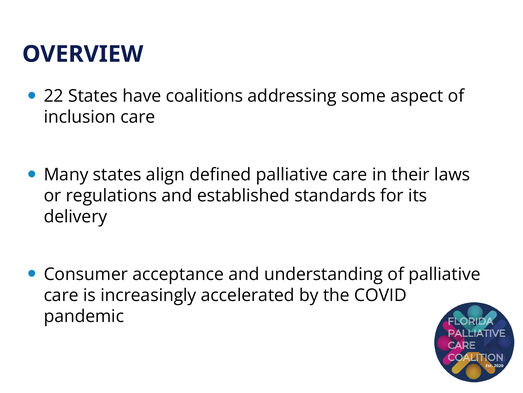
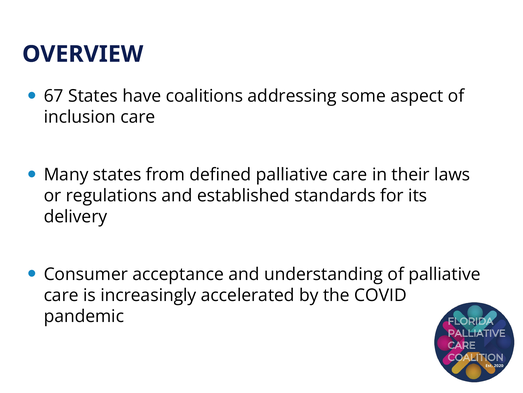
22: 22 -> 67
align: align -> from
